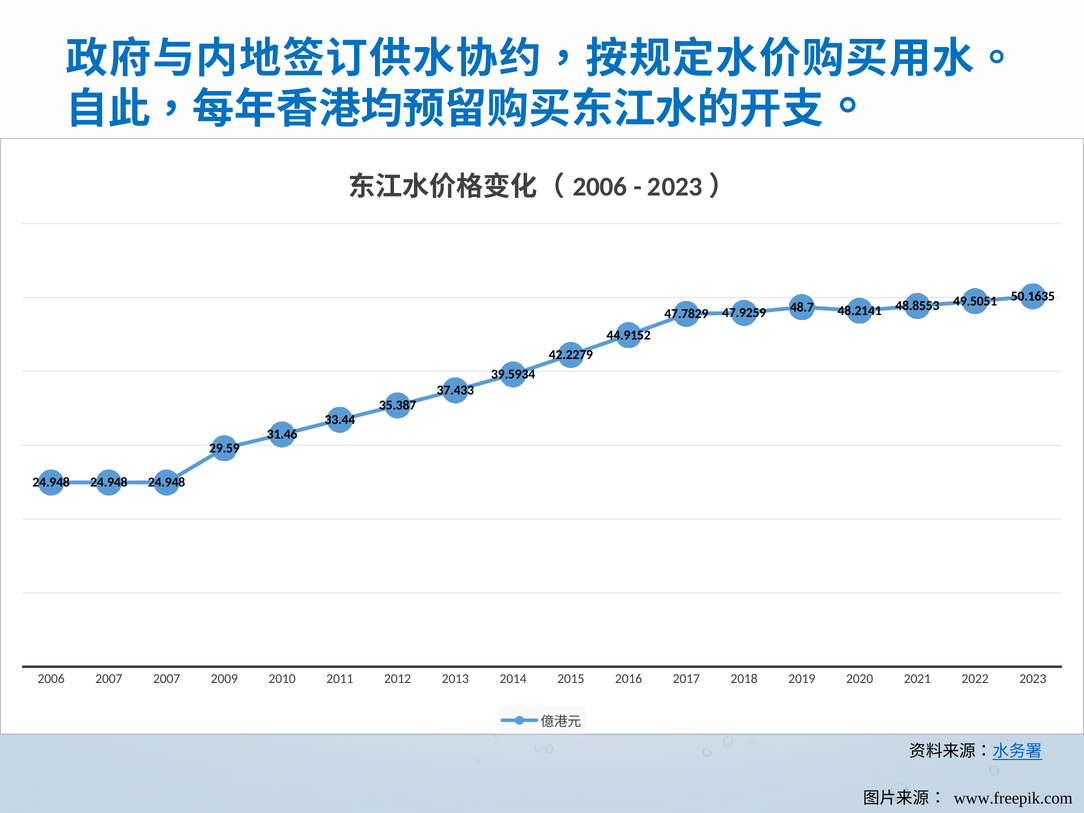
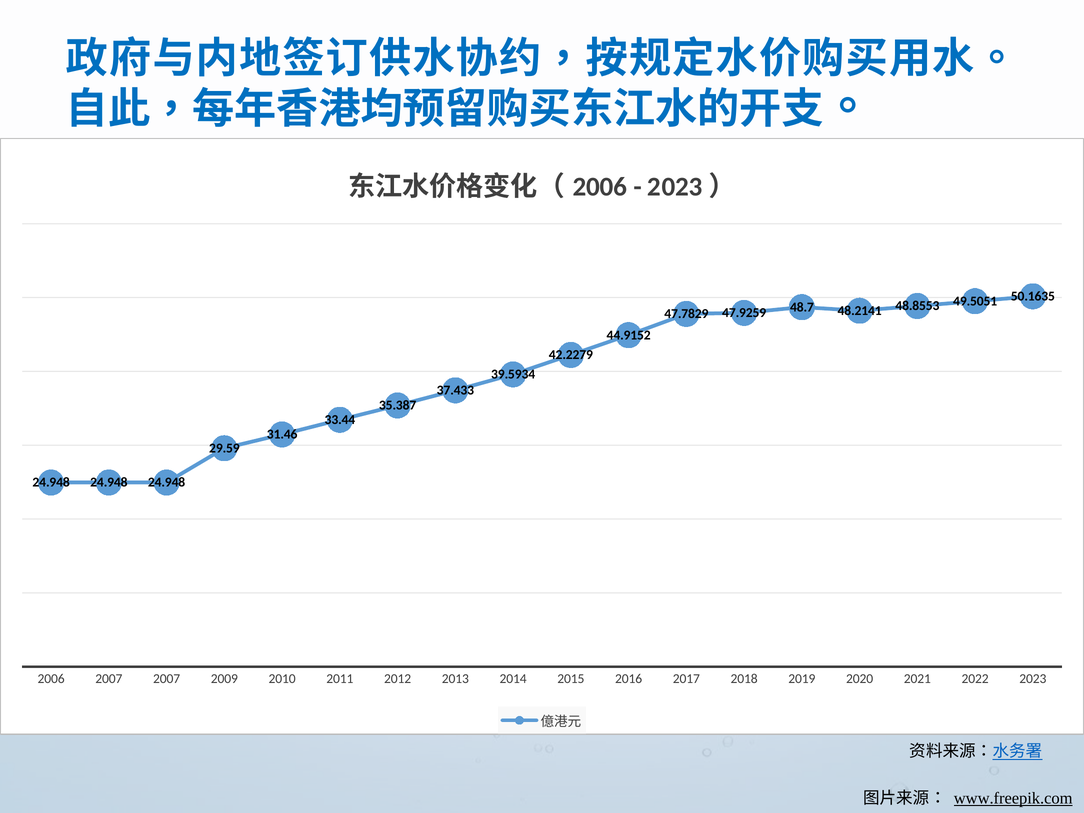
www.freepik.com underline: none -> present
